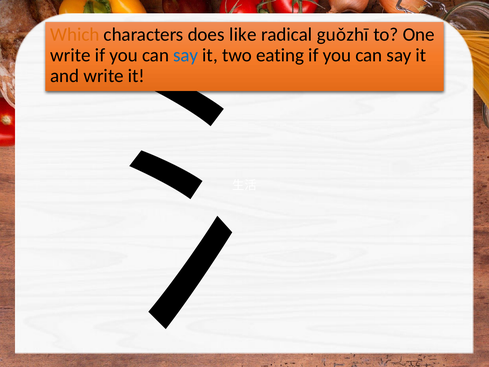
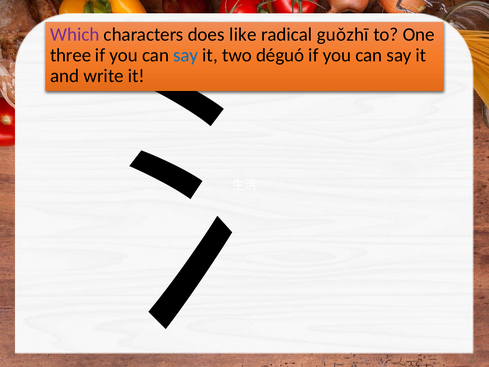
Which colour: orange -> purple
write at (70, 55): write -> three
eating: eating -> déguó
